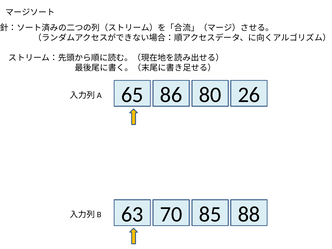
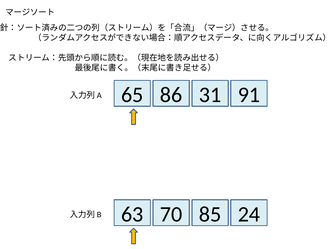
80: 80 -> 31
26: 26 -> 91
88: 88 -> 24
